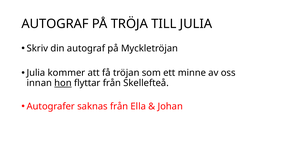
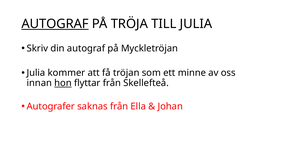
AUTOGRAF at (55, 24) underline: none -> present
